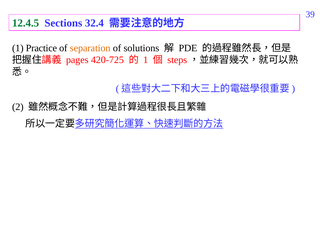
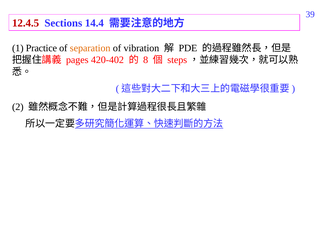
12.4.5 colour: green -> red
32.4: 32.4 -> 14.4
solutions: solutions -> vibration
420-725: 420-725 -> 420-402
1 at (146, 60): 1 -> 8
